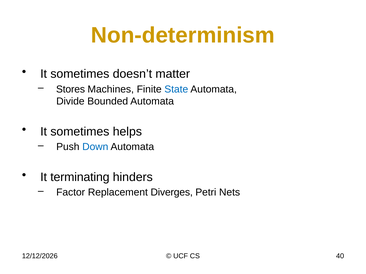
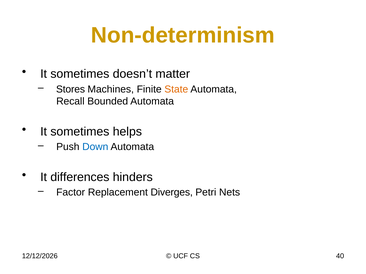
State colour: blue -> orange
Divide: Divide -> Recall
terminating: terminating -> differences
